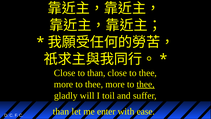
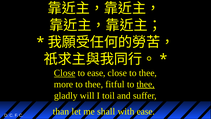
Close at (65, 73) underline: none -> present
to than: than -> ease
more at (115, 84): more -> fitful
enter: enter -> shall
